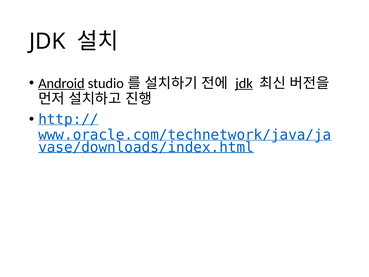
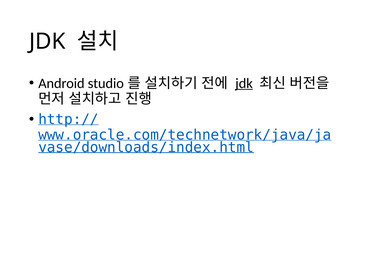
Android underline: present -> none
